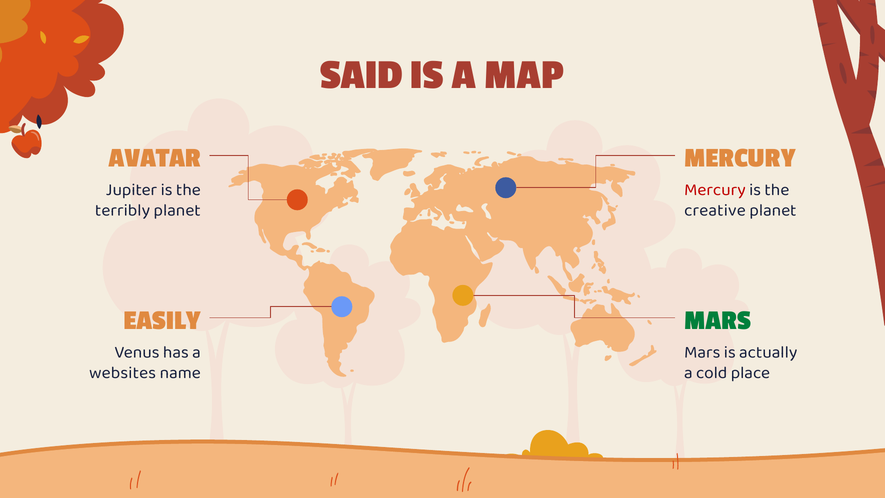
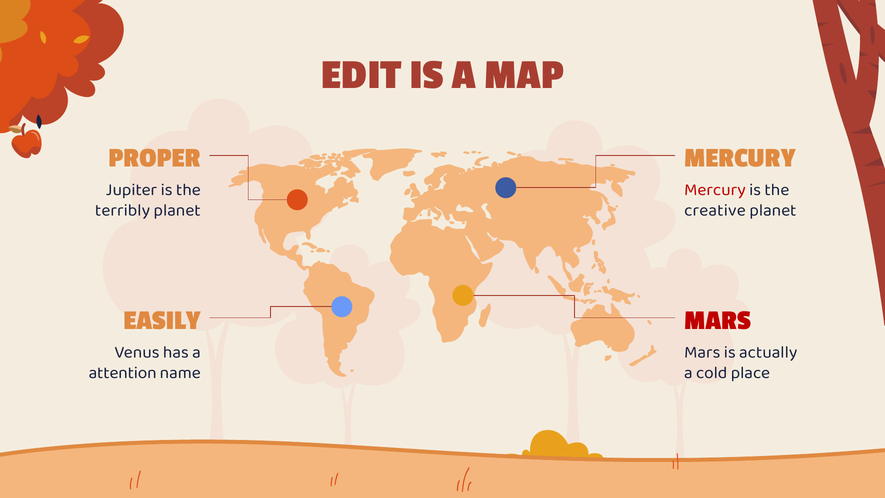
SAID: SAID -> EDIT
AVATAR: AVATAR -> PROPER
MARS at (717, 320) colour: green -> red
websites: websites -> attention
